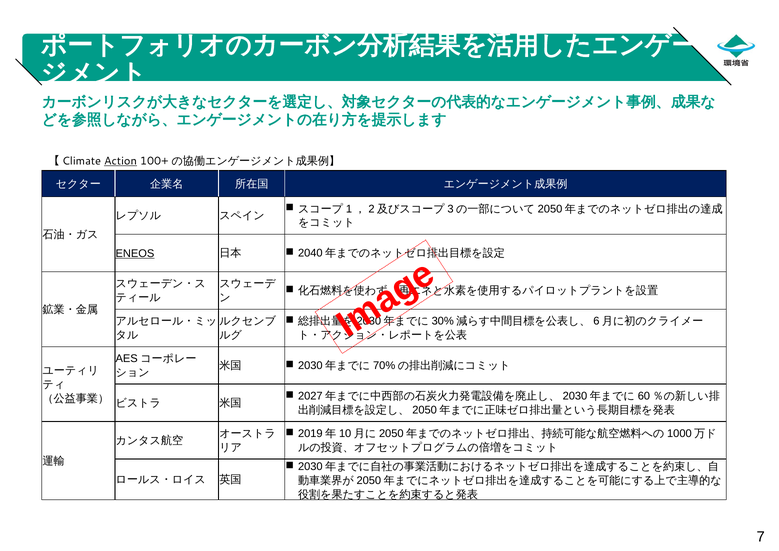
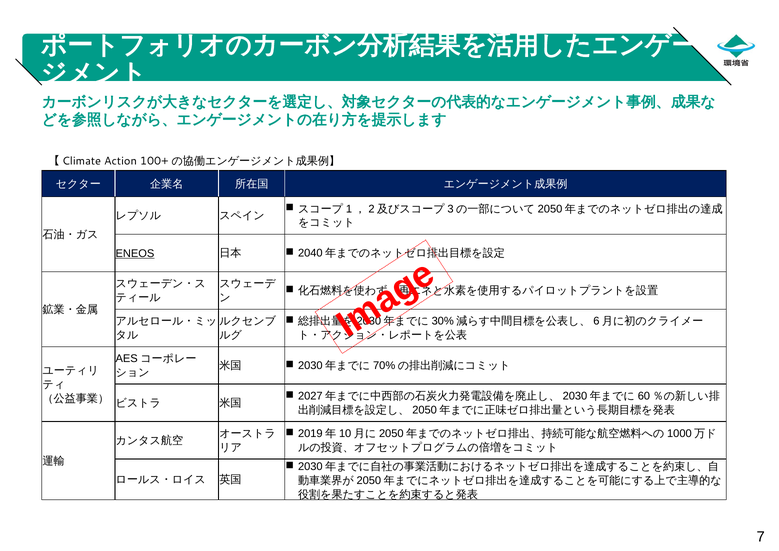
Action underline: present -> none
